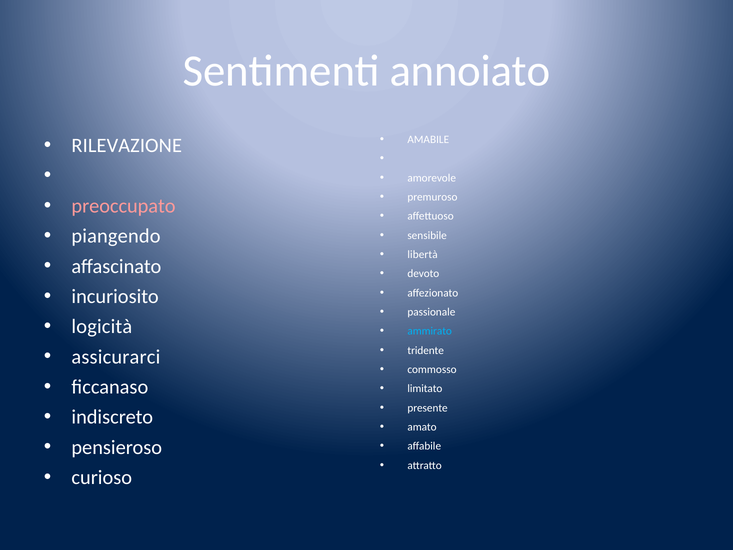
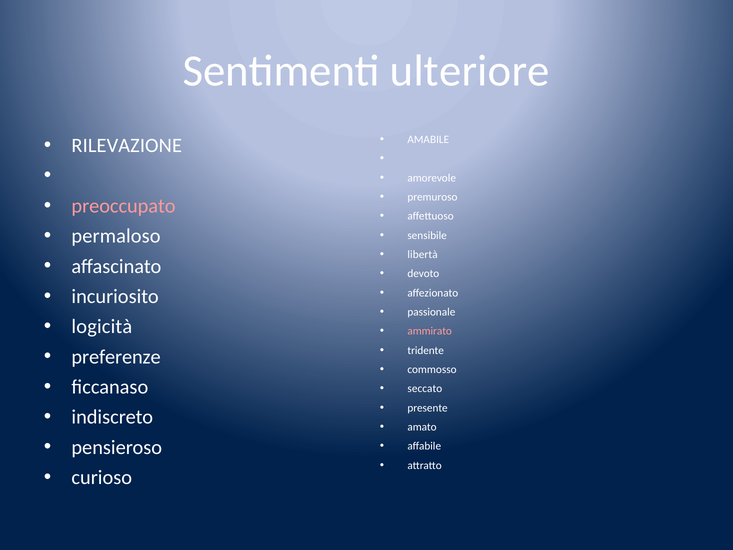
annoiato: annoiato -> ulteriore
piangendo: piangendo -> permaloso
ammirato colour: light blue -> pink
assicurarci: assicurarci -> preferenze
limitato: limitato -> seccato
